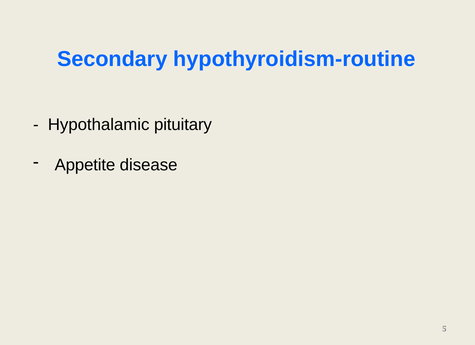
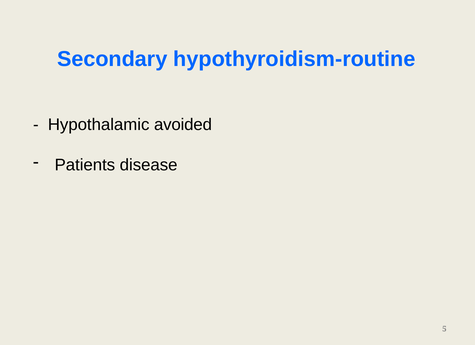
pituitary: pituitary -> avoided
Appetite: Appetite -> Patients
